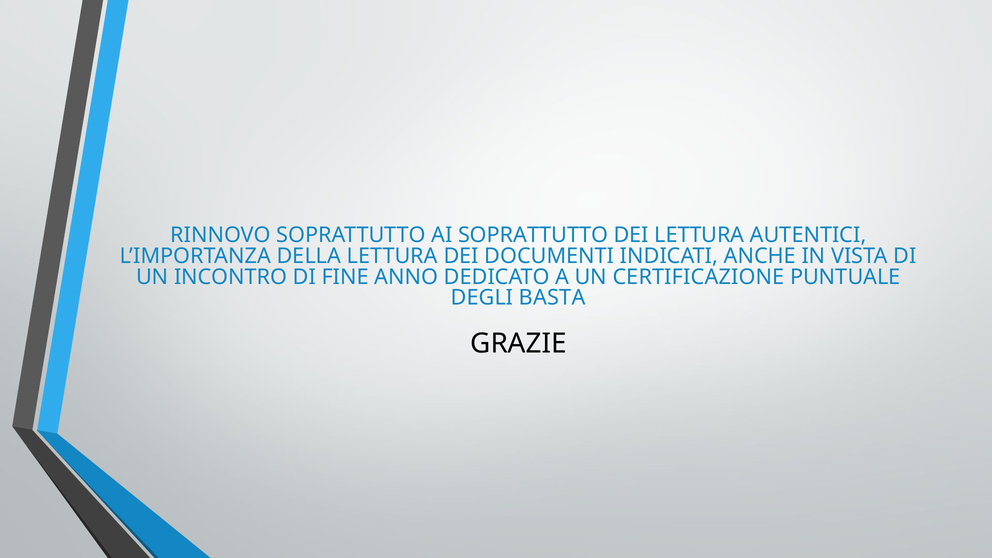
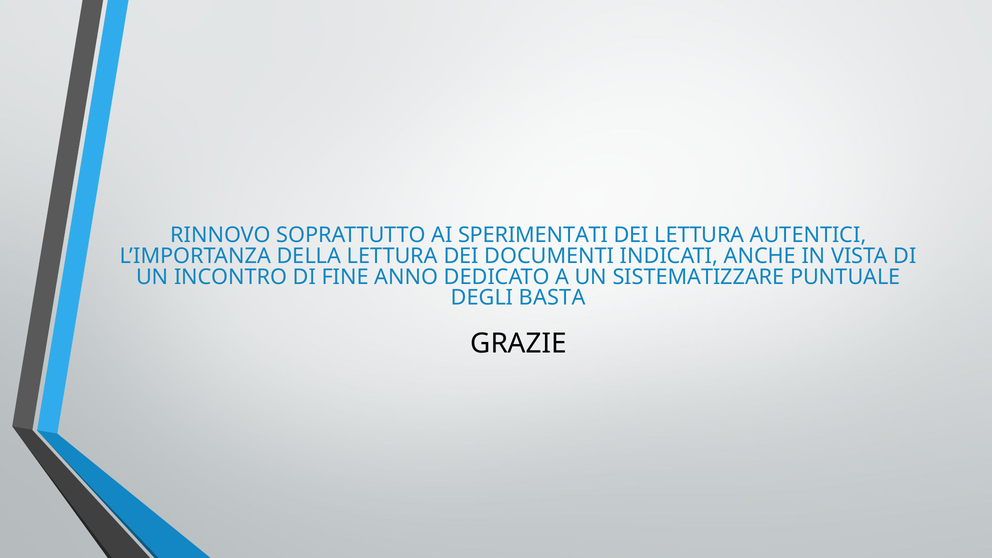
AI SOPRATTUTTO: SOPRATTUTTO -> SPERIMENTATI
CERTIFICAZIONE: CERTIFICAZIONE -> SISTEMATIZZARE
